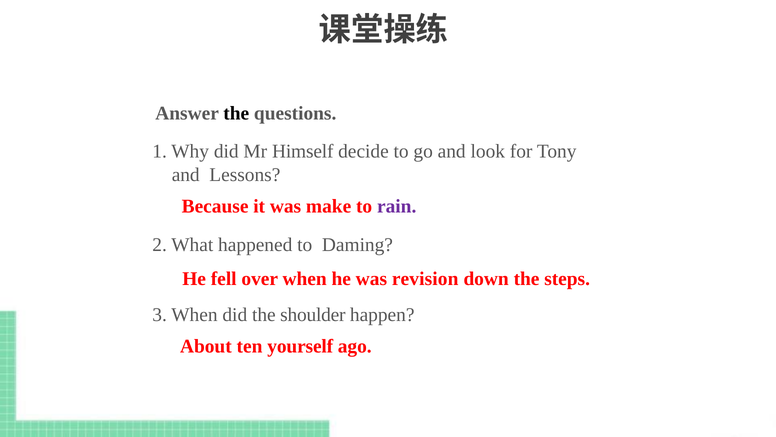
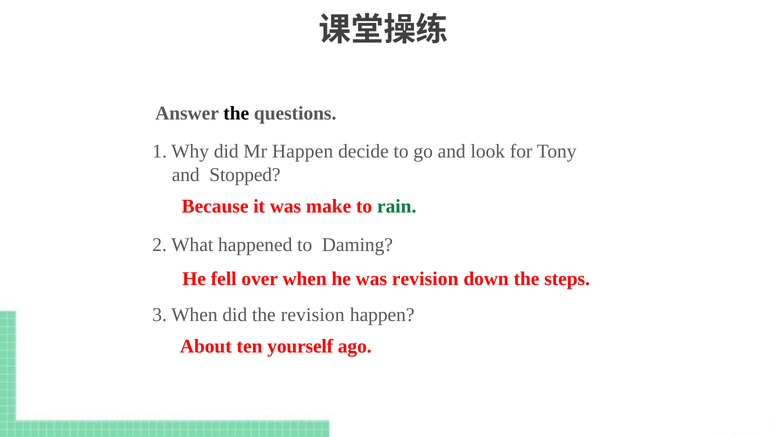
Mr Himself: Himself -> Happen
Lessons: Lessons -> Stopped
rain colour: purple -> green
the shoulder: shoulder -> revision
